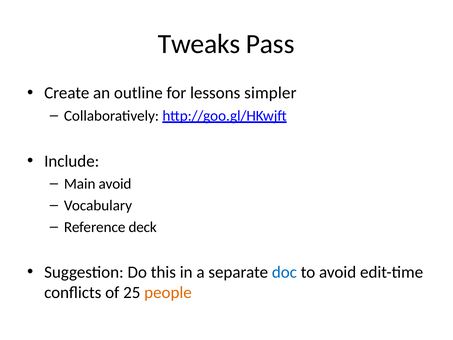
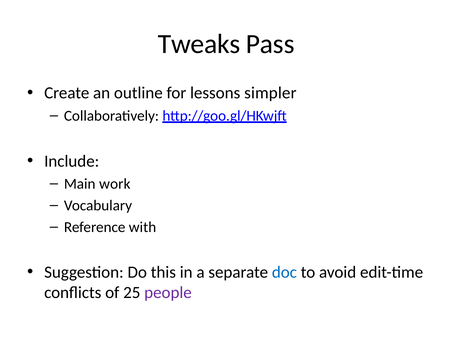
Main avoid: avoid -> work
deck: deck -> with
people colour: orange -> purple
